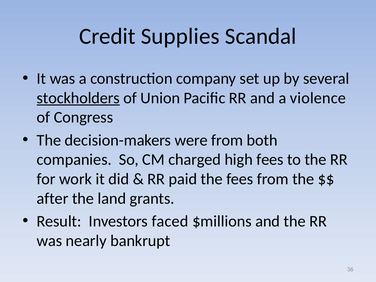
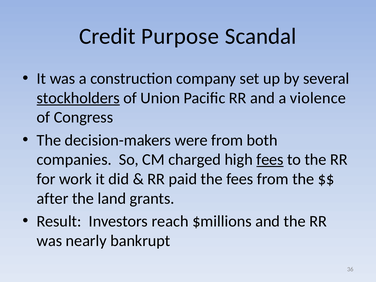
Supplies: Supplies -> Purpose
fees at (270, 160) underline: none -> present
faced: faced -> reach
